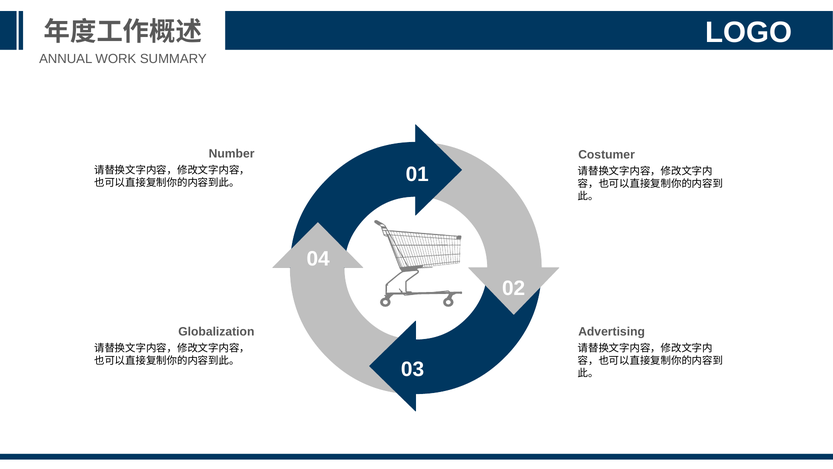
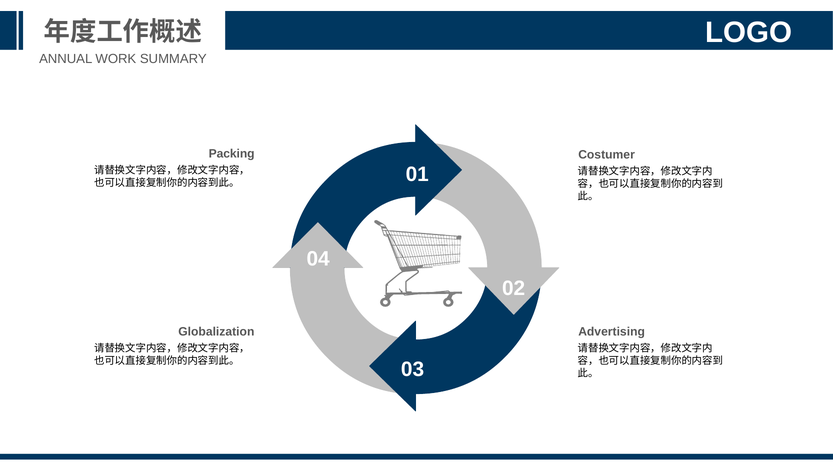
Number: Number -> Packing
